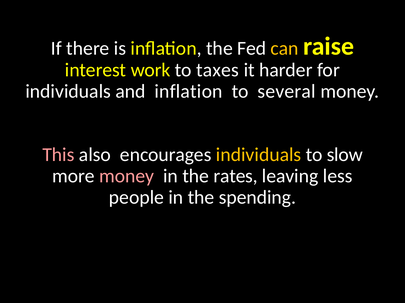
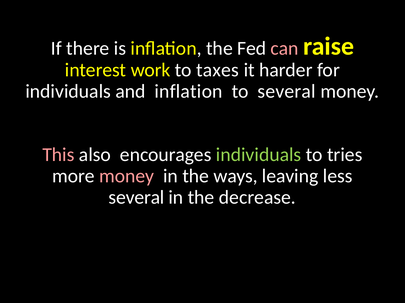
can colour: yellow -> pink
individuals at (259, 155) colour: yellow -> light green
slow: slow -> tries
rates: rates -> ways
people at (136, 198): people -> several
spending: spending -> decrease
